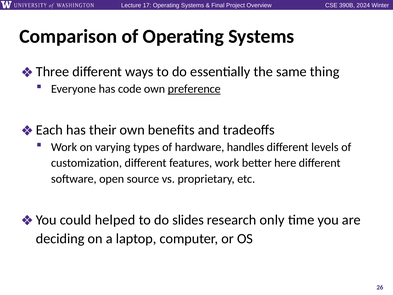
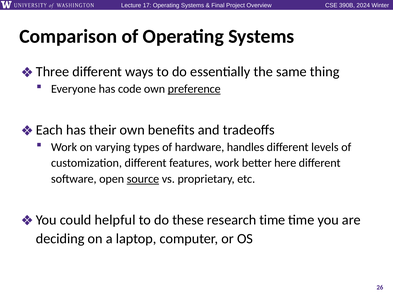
source underline: none -> present
helped: helped -> helpful
slides: slides -> these
research only: only -> time
